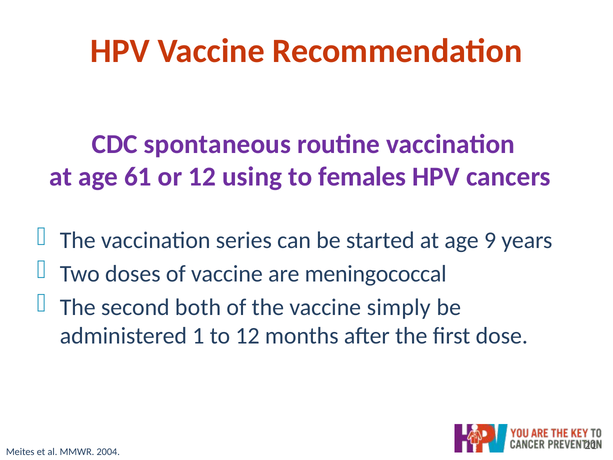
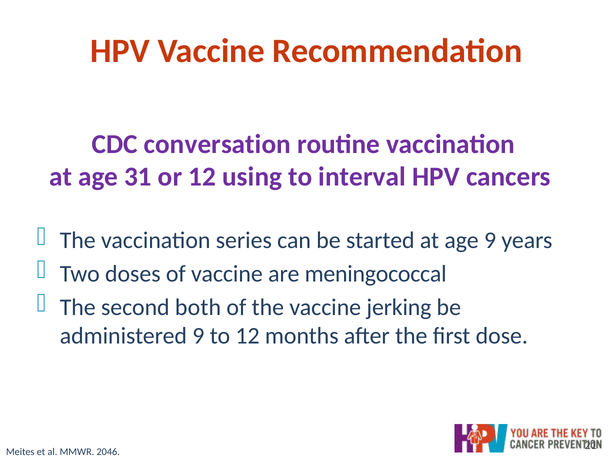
spontaneous: spontaneous -> conversation
61: 61 -> 31
females: females -> interval
simply: simply -> jerking
administered 1: 1 -> 9
2004: 2004 -> 2046
